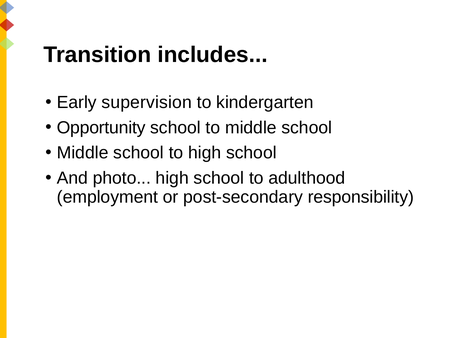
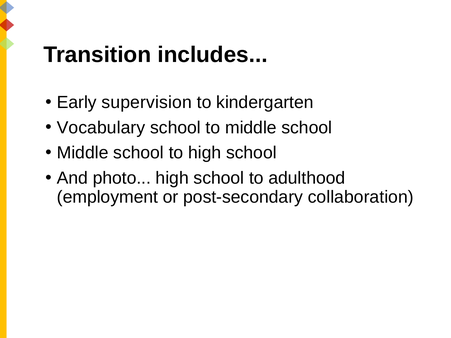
Opportunity: Opportunity -> Vocabulary
responsibility: responsibility -> collaboration
